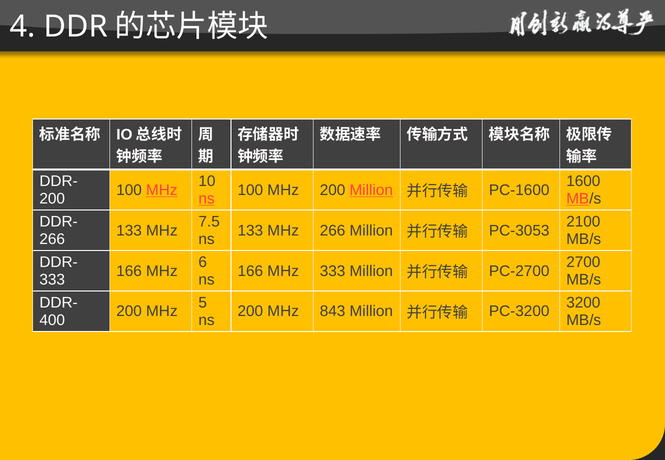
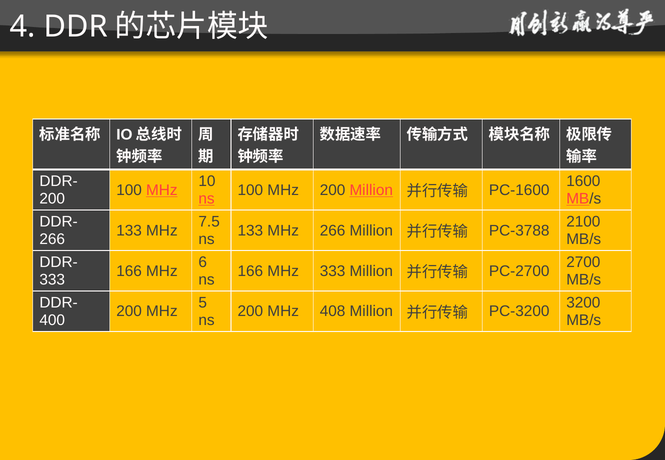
PC-3053: PC-3053 -> PC-3788
843: 843 -> 408
